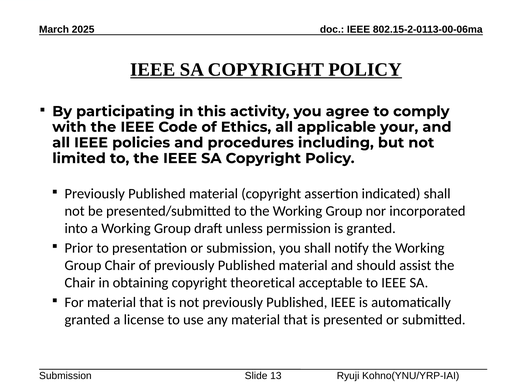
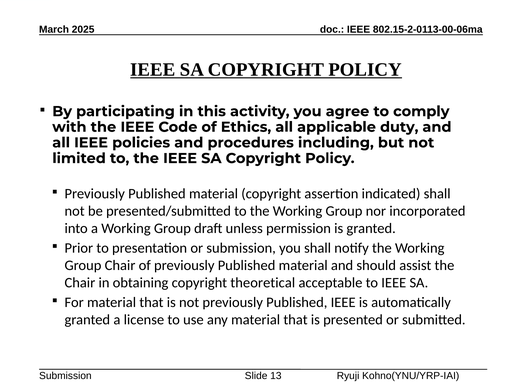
your: your -> duty
